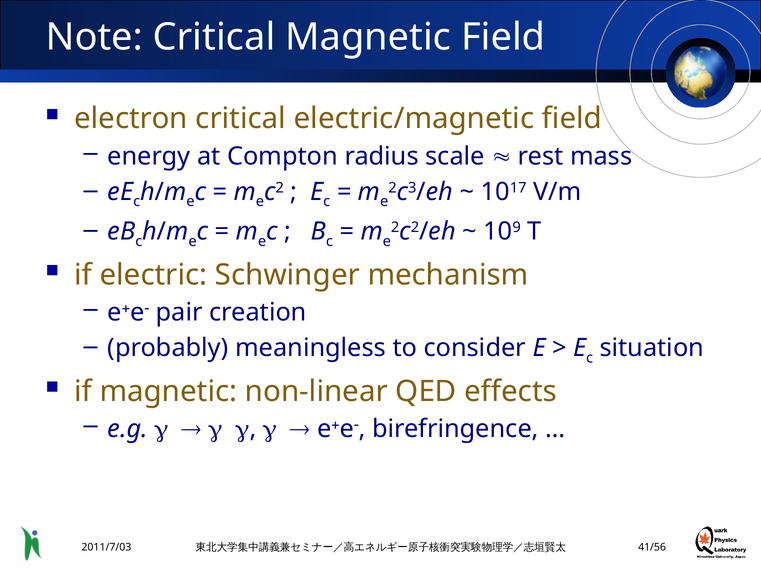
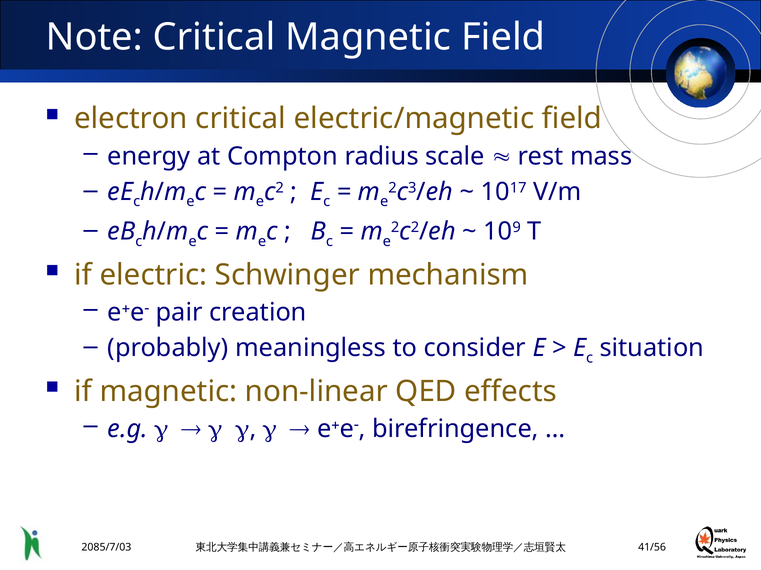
2011/7/03: 2011/7/03 -> 2085/7/03
